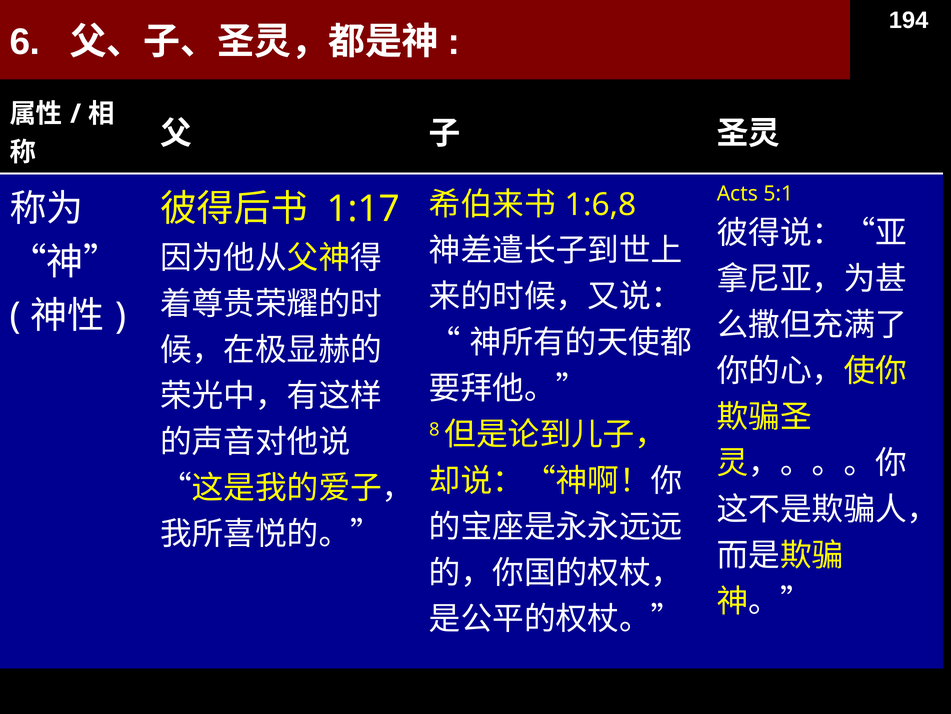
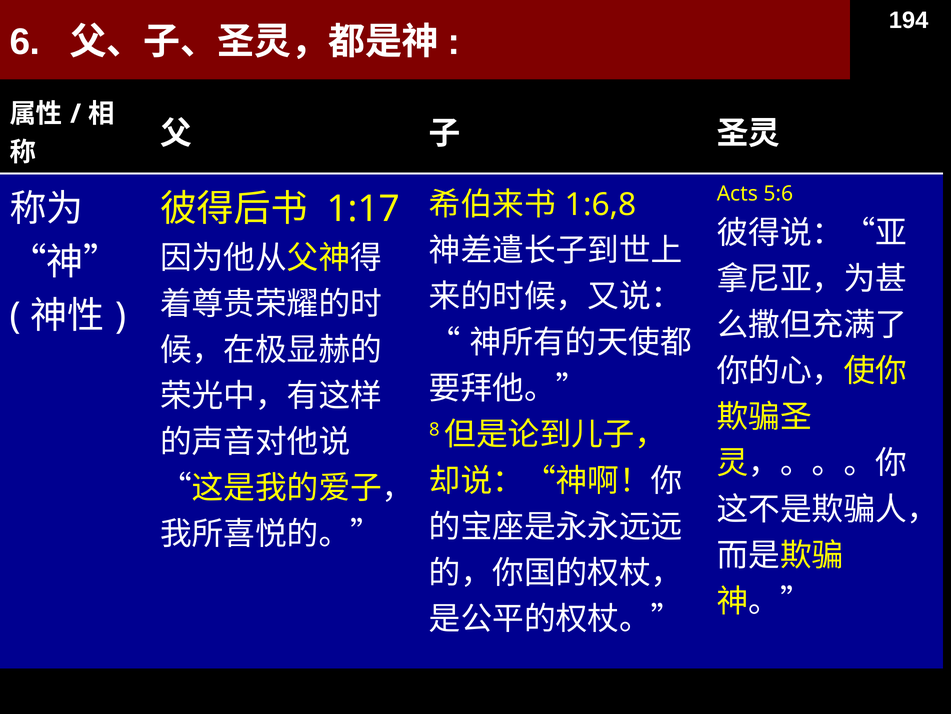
5:1: 5:1 -> 5:6
